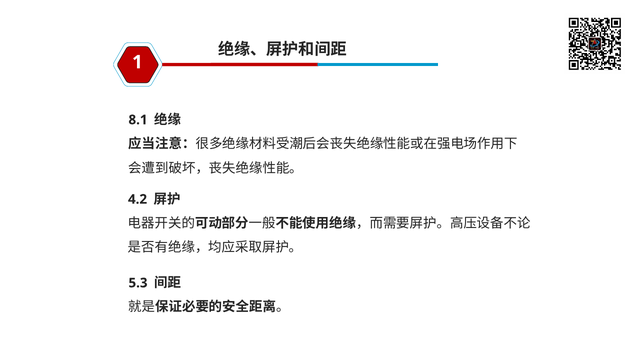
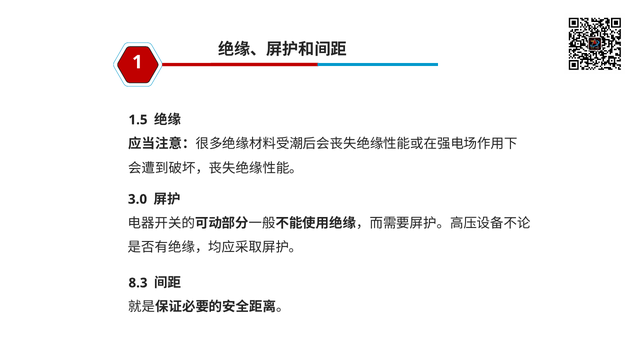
8.1: 8.1 -> 1.5
4.2: 4.2 -> 3.0
5.3: 5.3 -> 8.3
